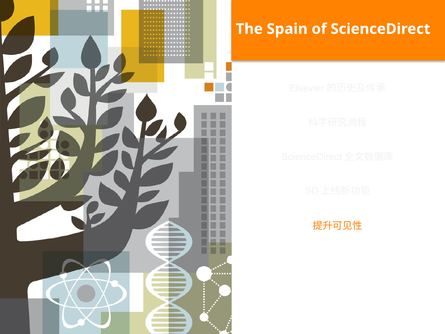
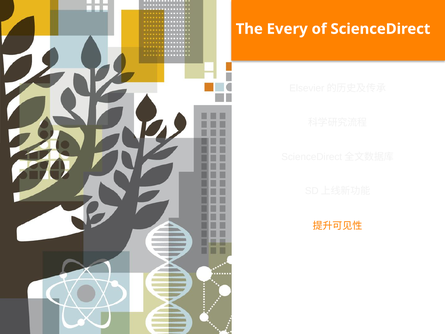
Spain: Spain -> Every
